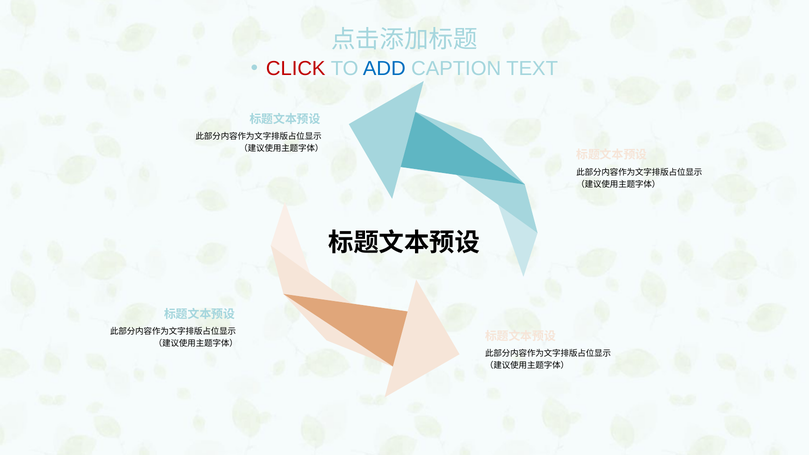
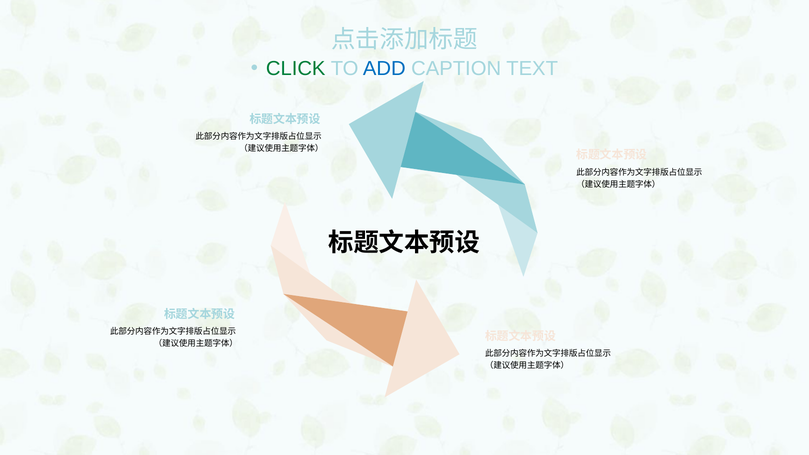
CLICK colour: red -> green
